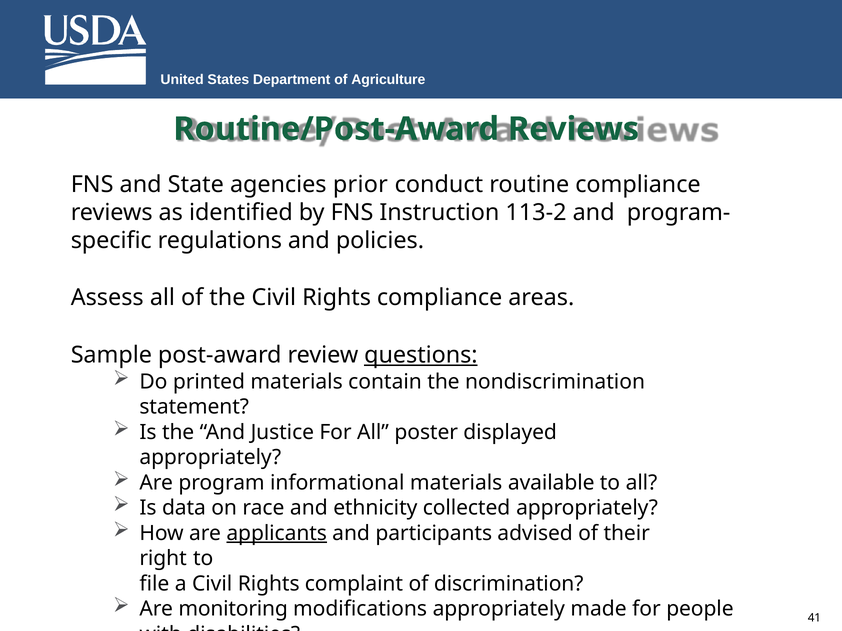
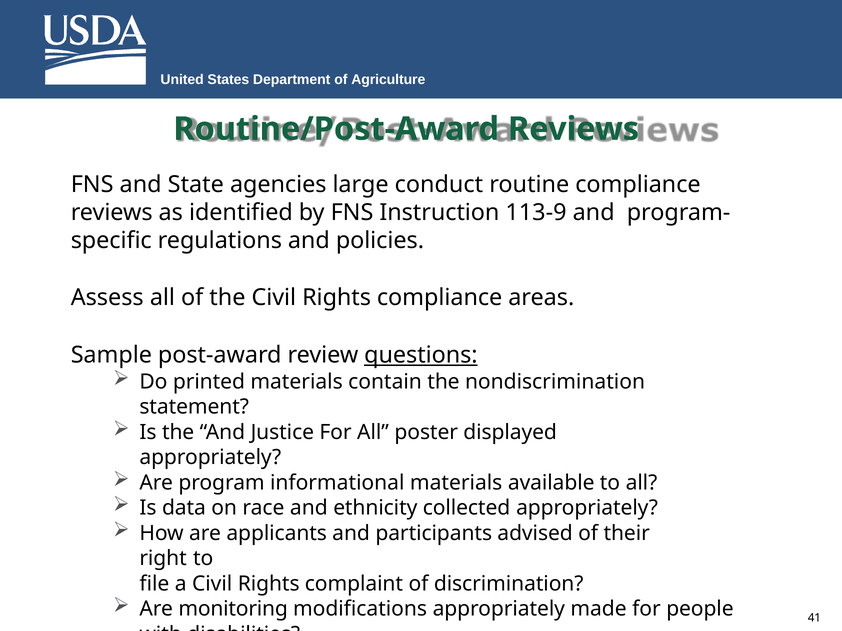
prior: prior -> large
113-2: 113-2 -> 113-9
applicants underline: present -> none
